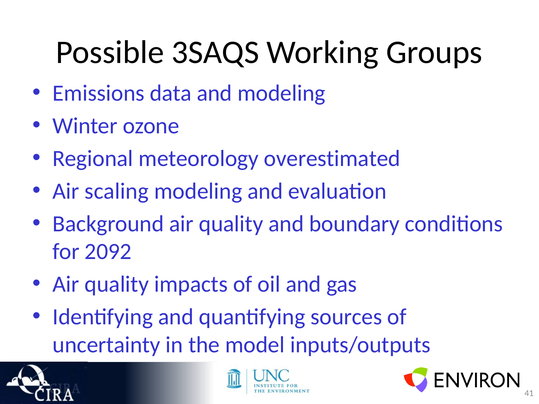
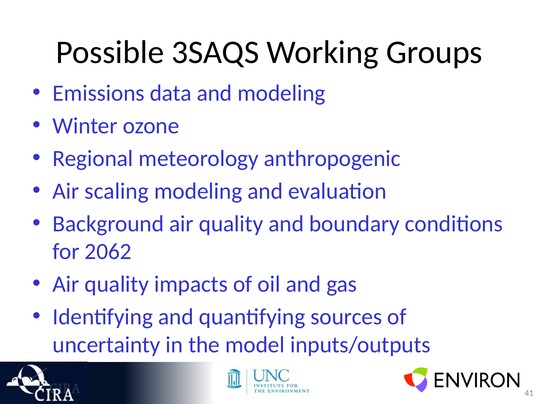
overestimated: overestimated -> anthropogenic
2092: 2092 -> 2062
